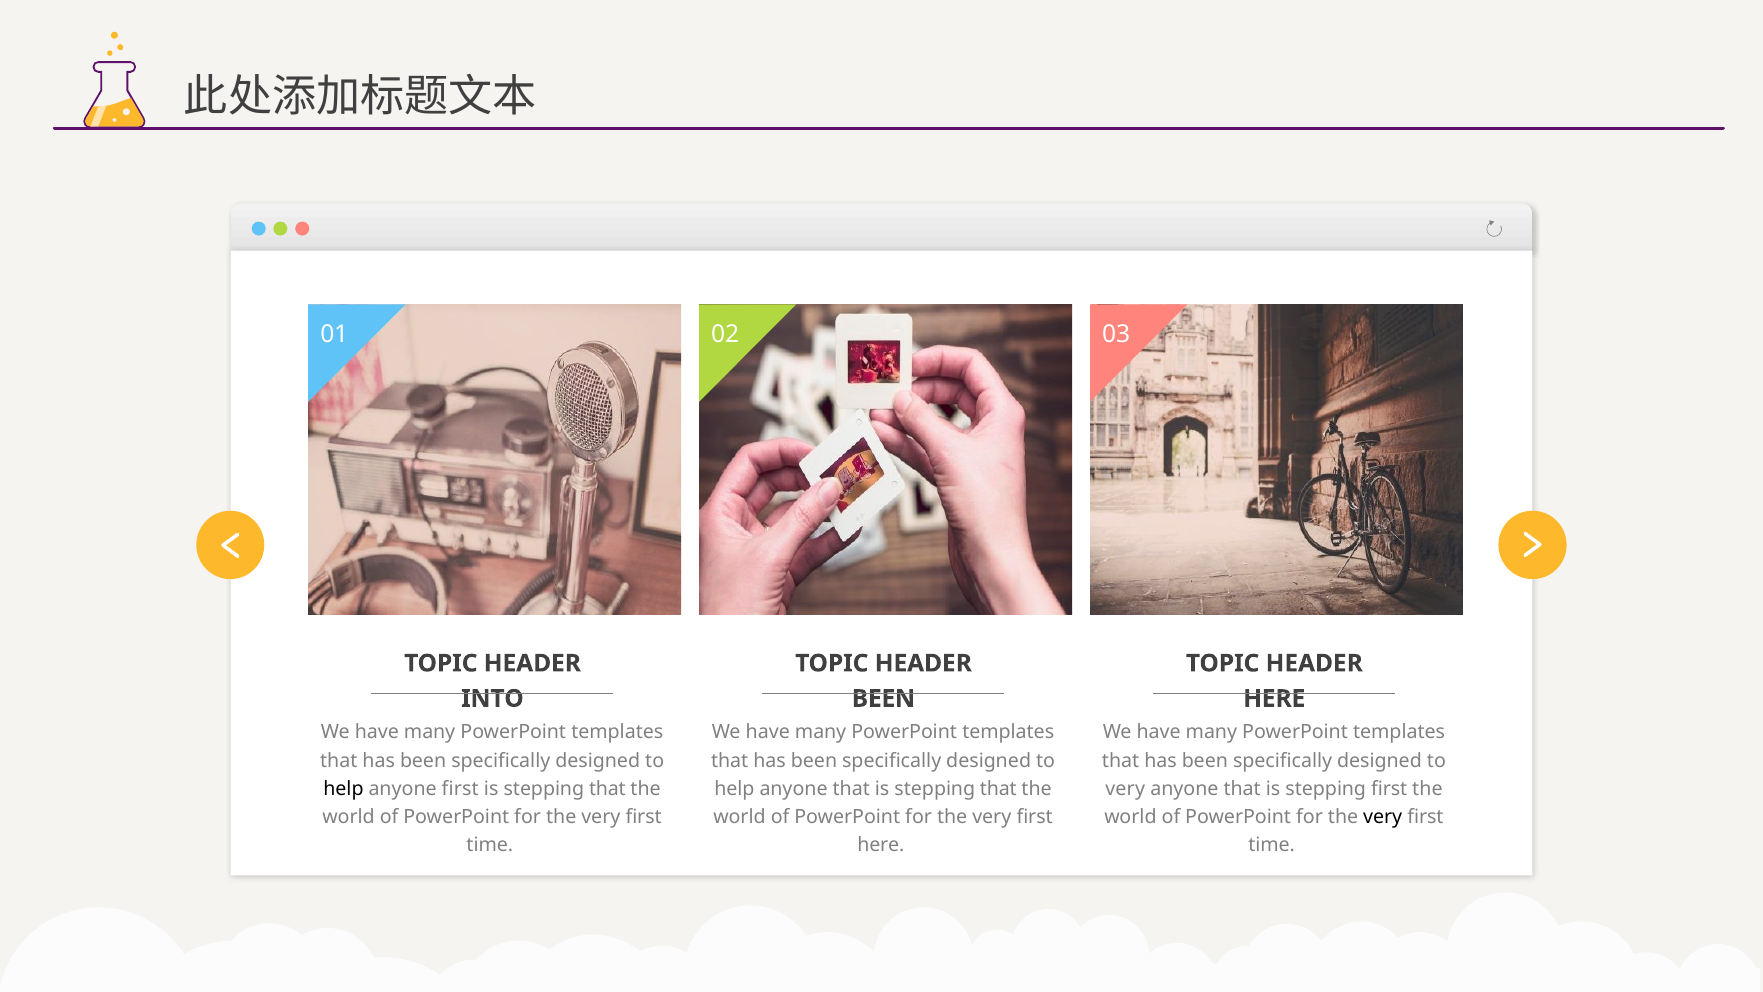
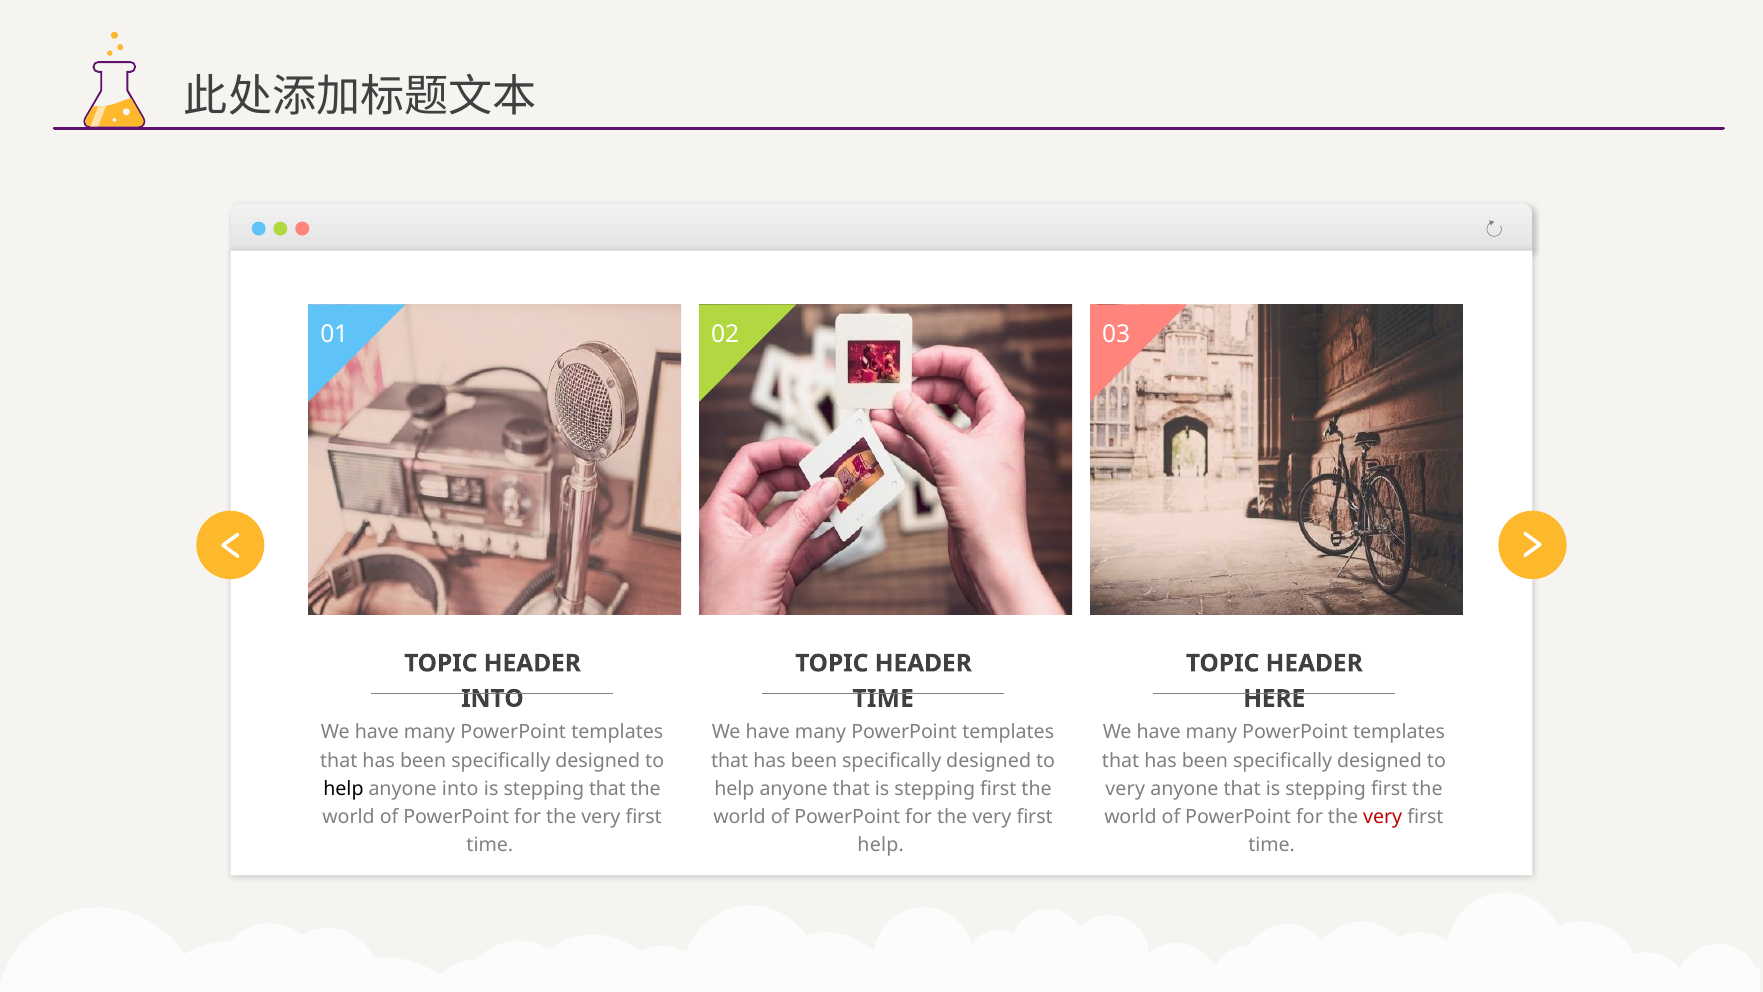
BEEN at (883, 698): BEEN -> TIME
anyone first: first -> into
that at (998, 788): that -> first
very at (1383, 817) colour: black -> red
here at (881, 845): here -> help
